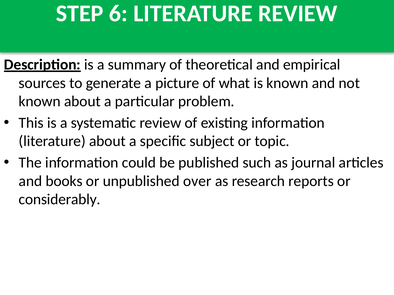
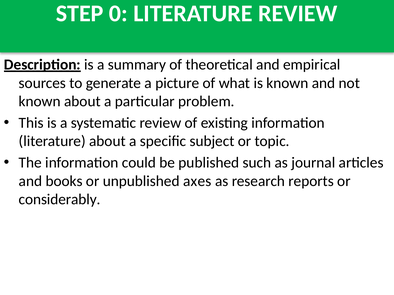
6: 6 -> 0
over: over -> axes
